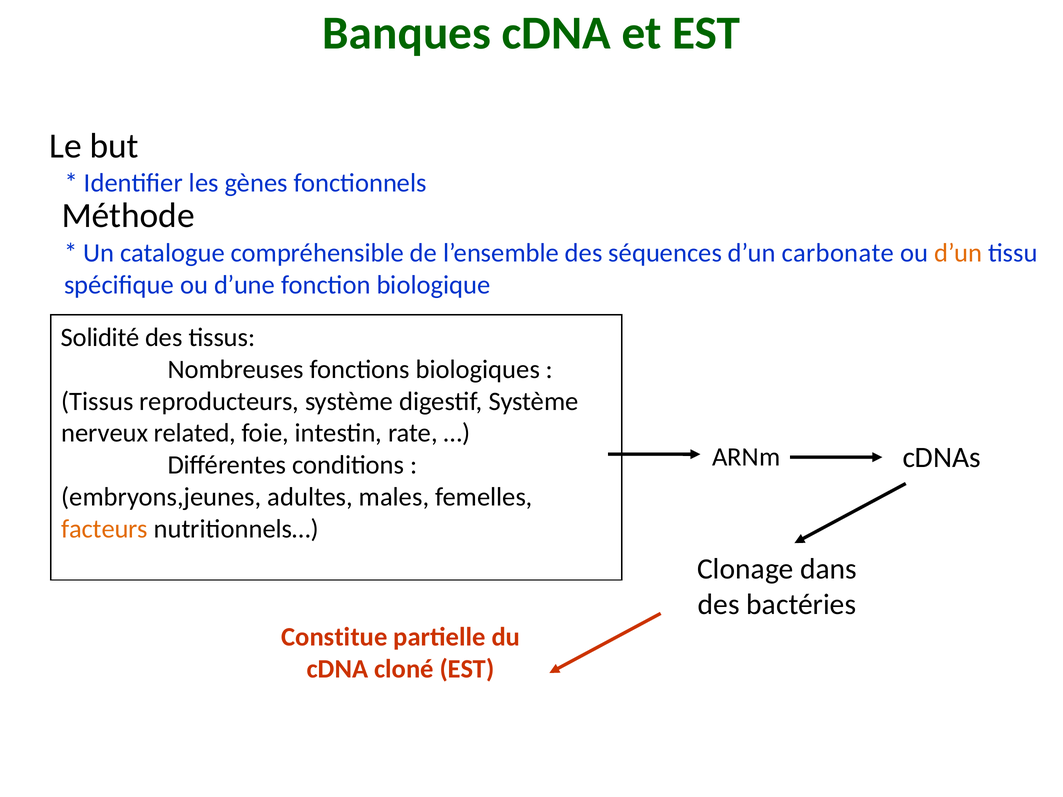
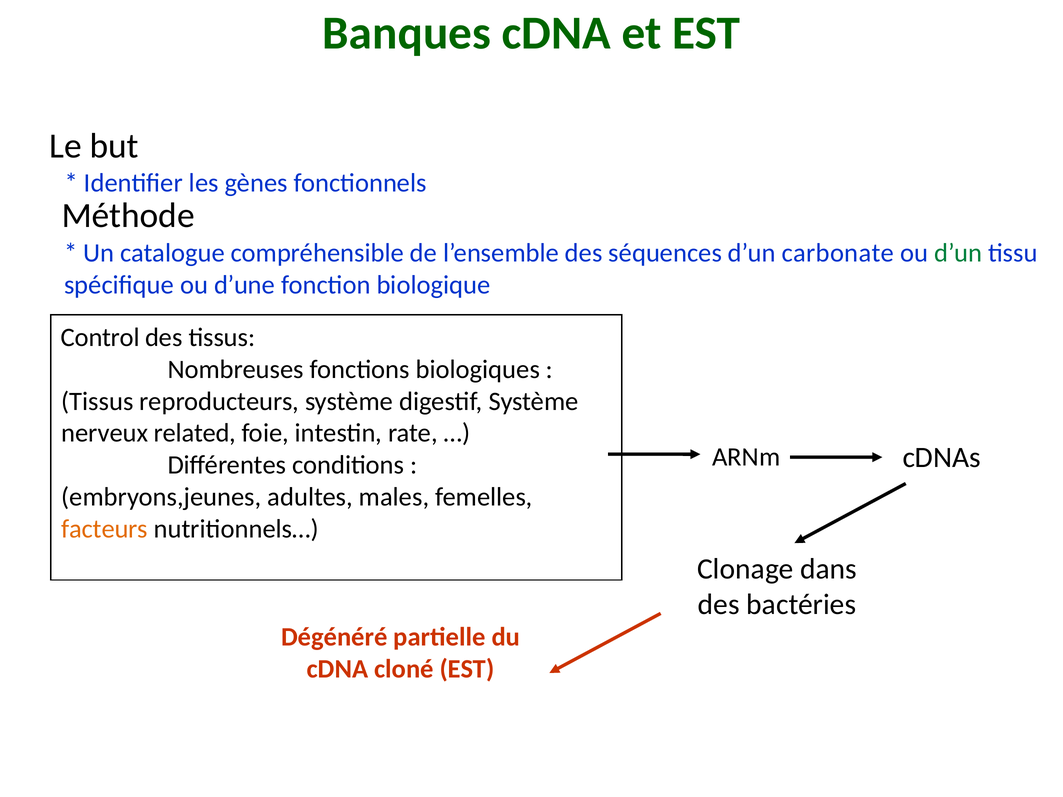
d’un at (958, 253) colour: orange -> green
Solidité: Solidité -> Control
Constitue: Constitue -> Dégénéré
